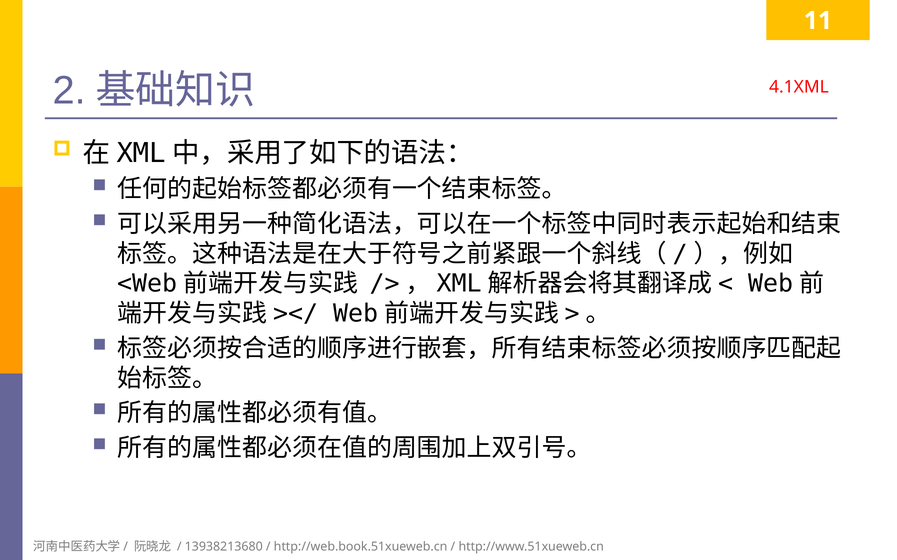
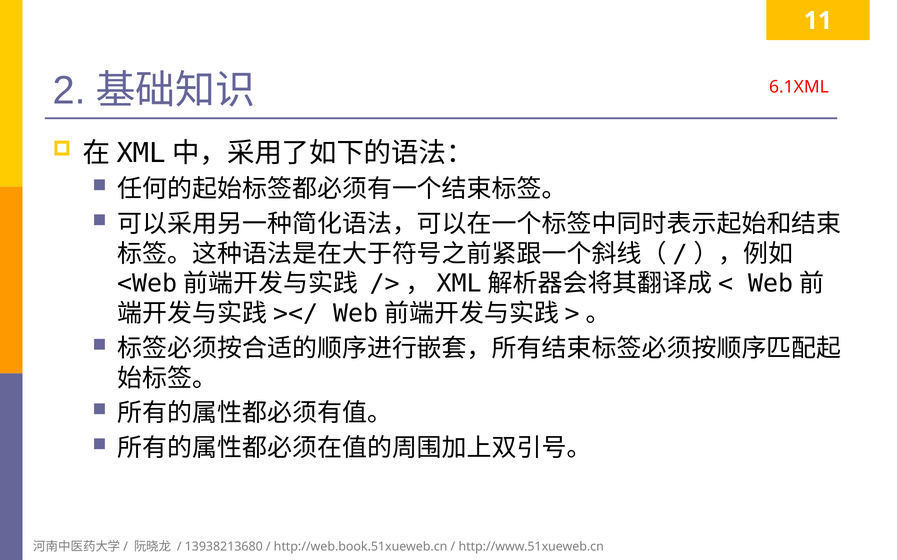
4.1XML: 4.1XML -> 6.1XML
